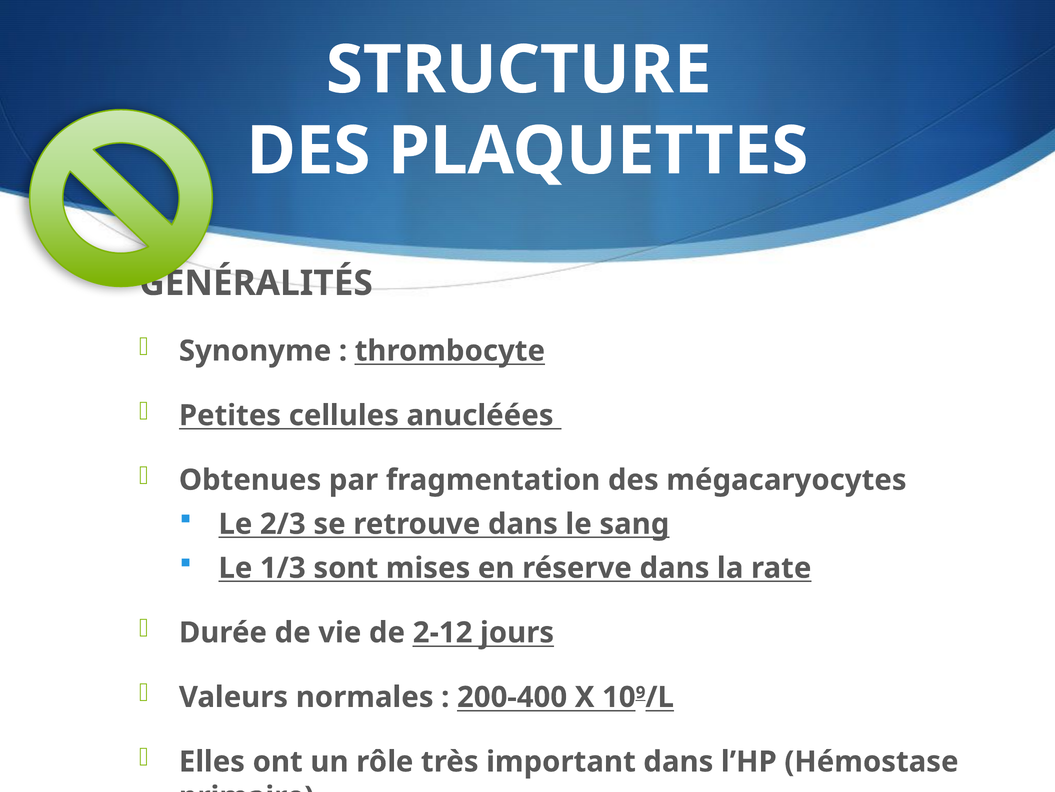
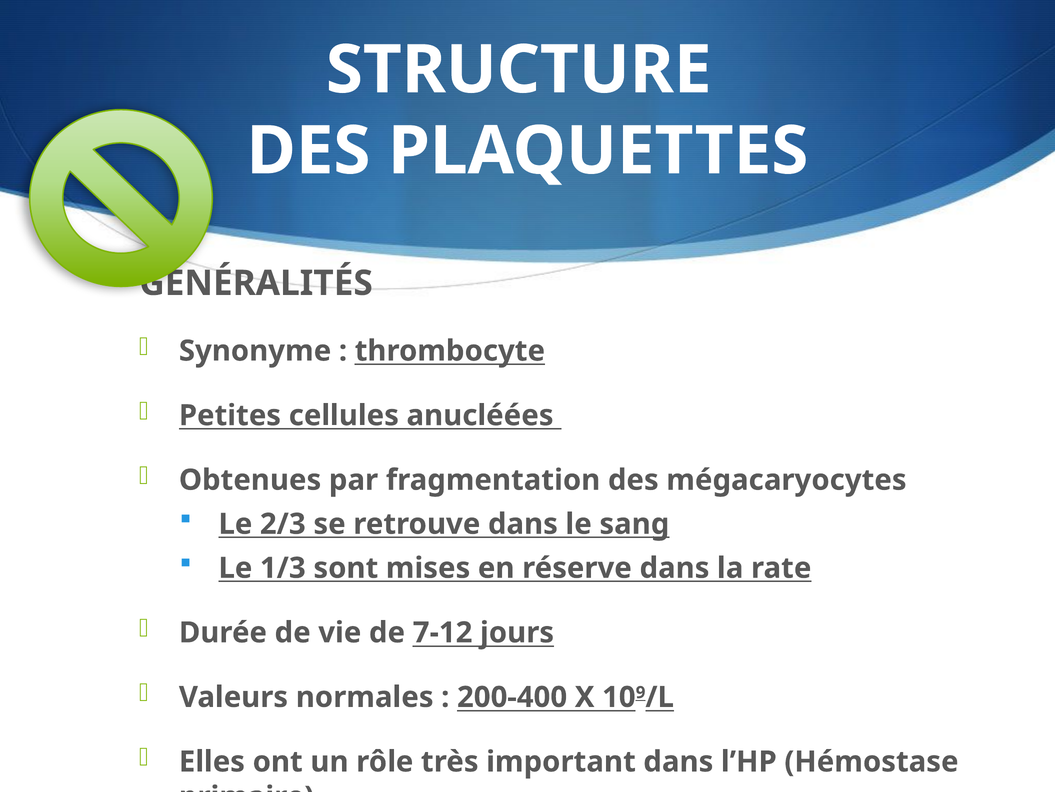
2-12: 2-12 -> 7-12
